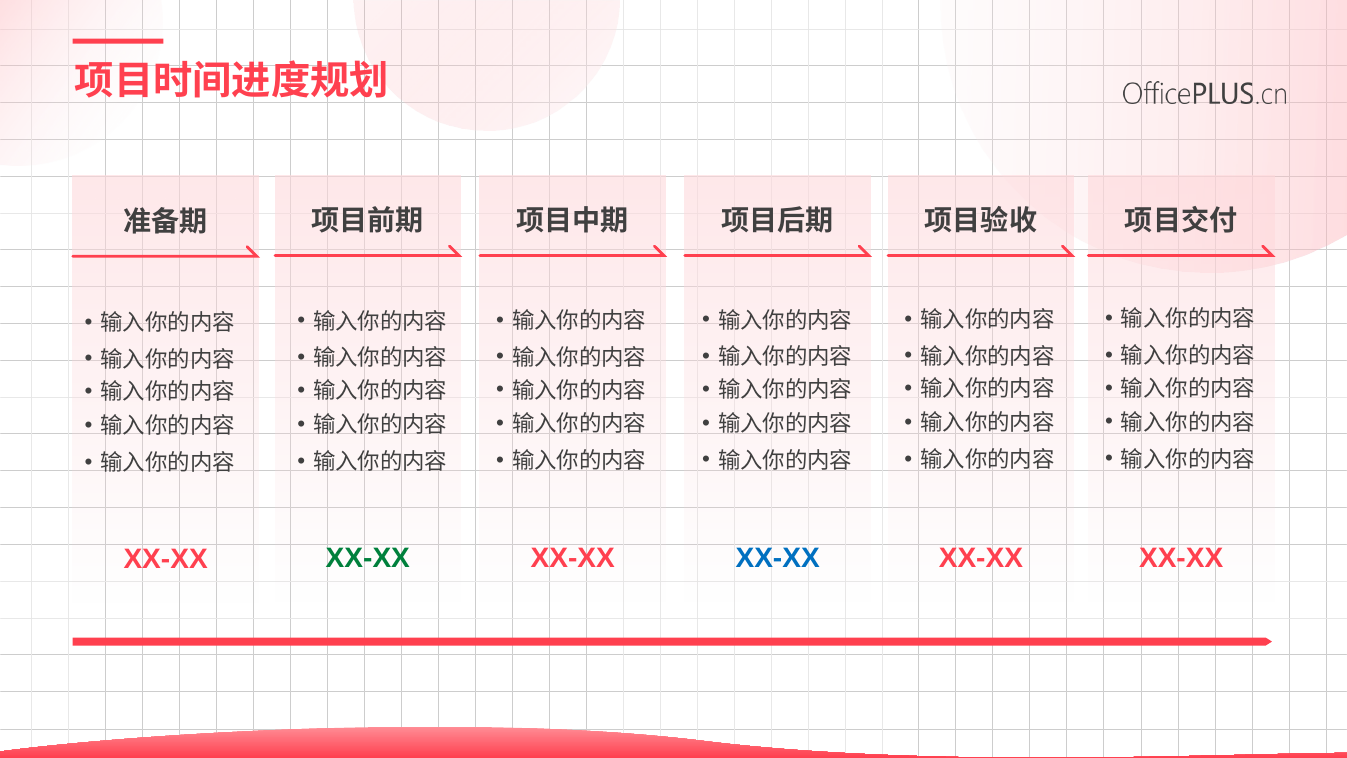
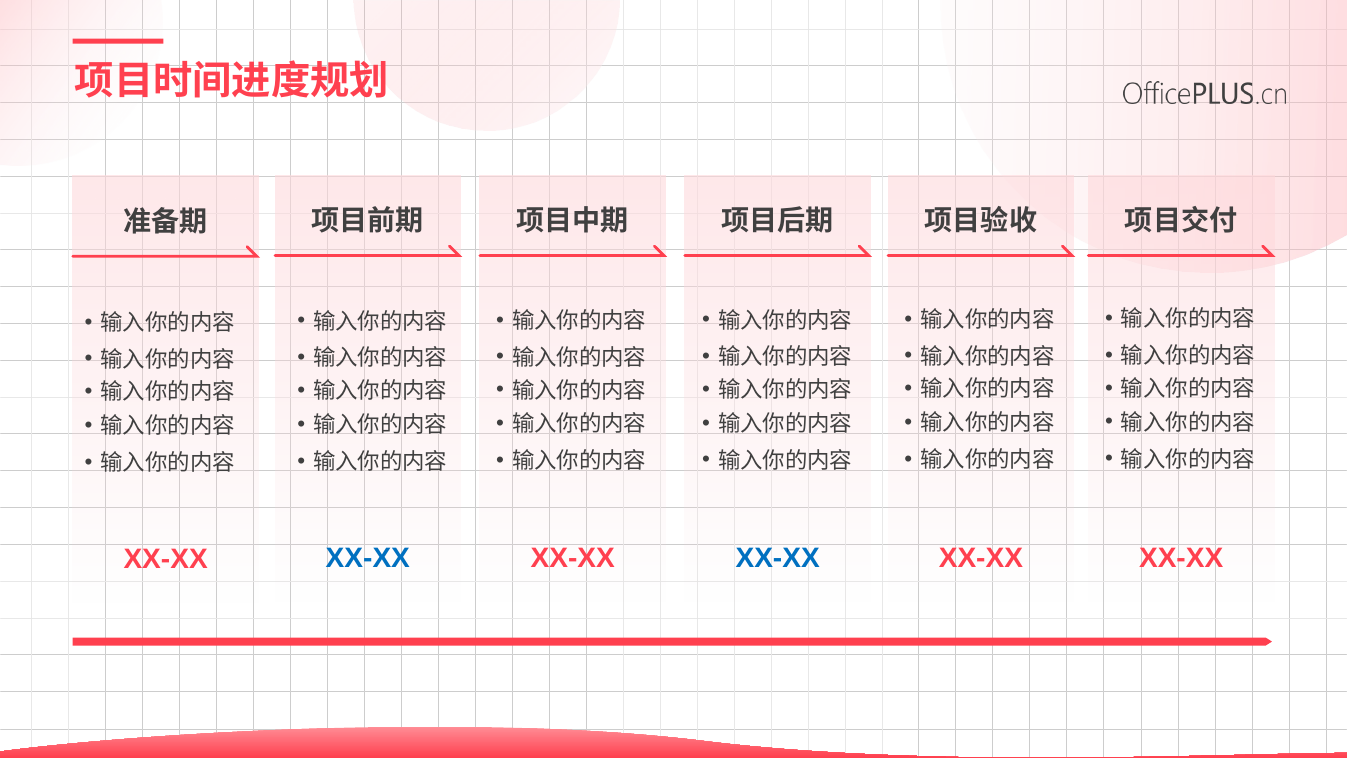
XX-XX at (368, 558) colour: green -> blue
